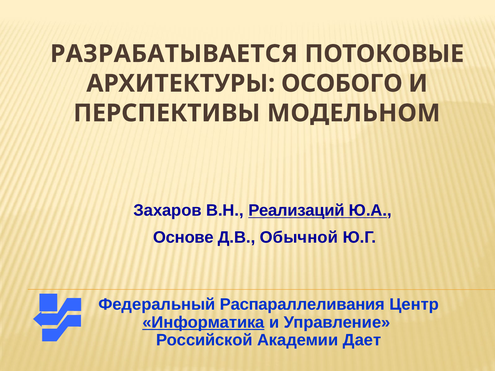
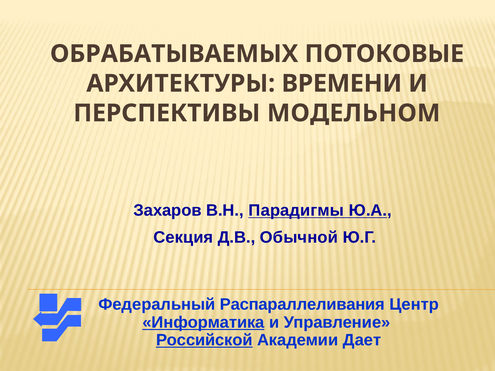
РАЗРАБАТЫВАЕТСЯ: РАЗРАБАТЫВАЕТСЯ -> ОБРАБАТЫВАЕМЫХ
ОСОБОГО: ОСОБОГО -> ВРЕМЕНИ
Реализаций: Реализаций -> Парадигмы
Основе: Основе -> Секция
Российской underline: none -> present
